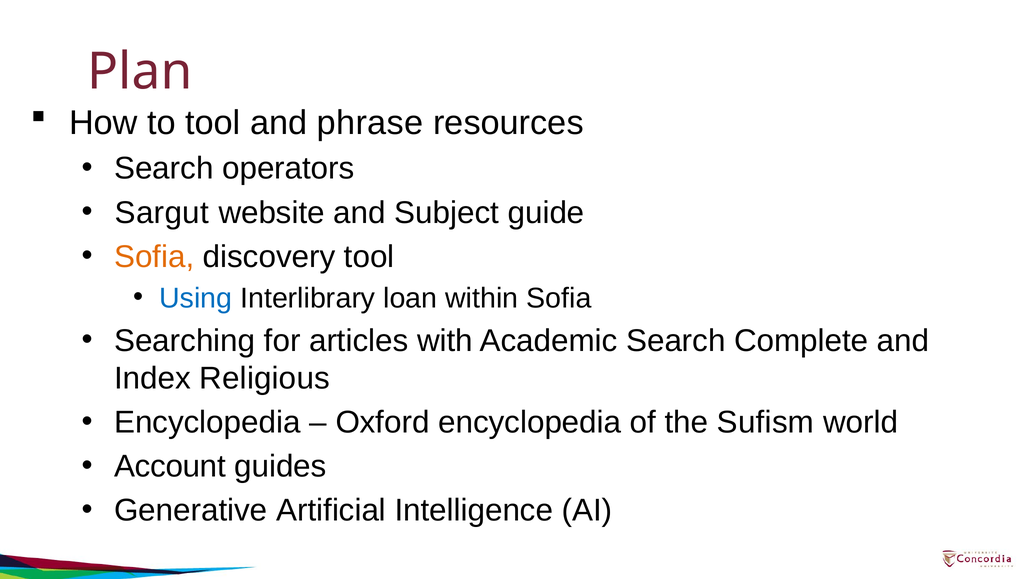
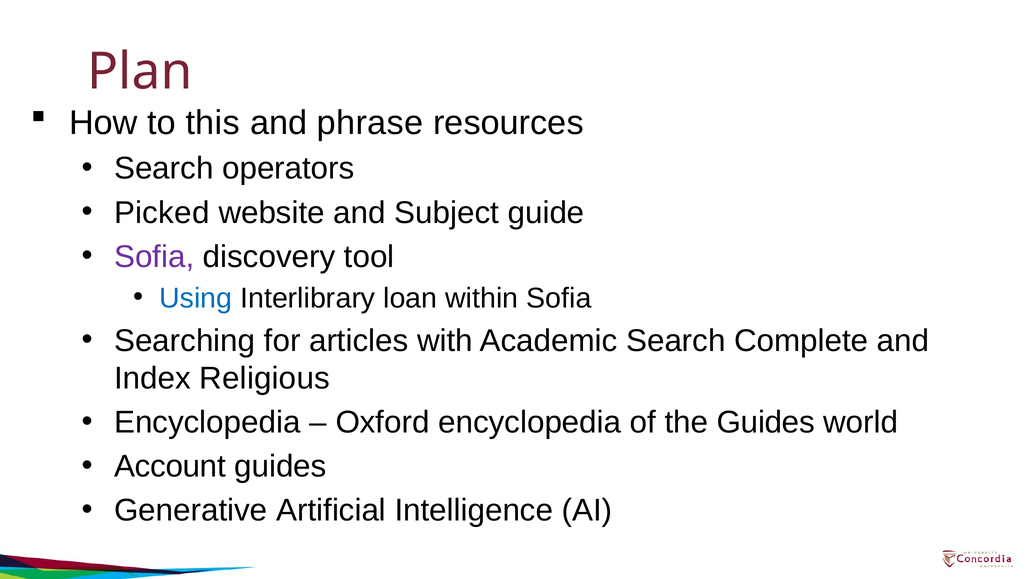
to tool: tool -> this
Sargut: Sargut -> Picked
Sofia at (154, 257) colour: orange -> purple
the Sufism: Sufism -> Guides
